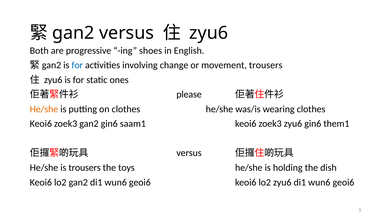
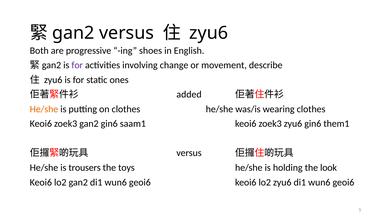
for at (77, 65) colour: blue -> purple
movement trousers: trousers -> describe
please: please -> added
dish: dish -> look
